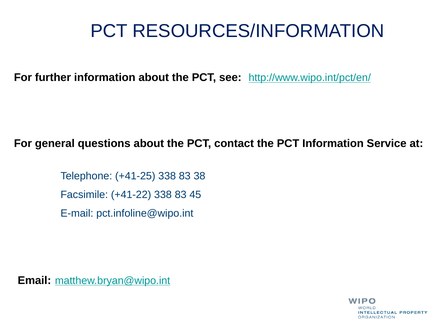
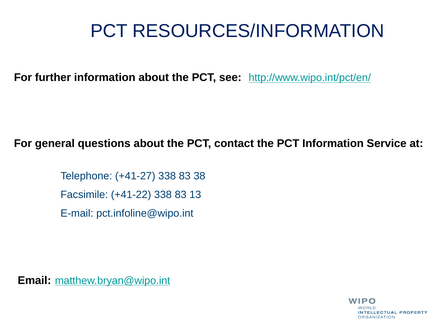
+41-25: +41-25 -> +41-27
45: 45 -> 13
